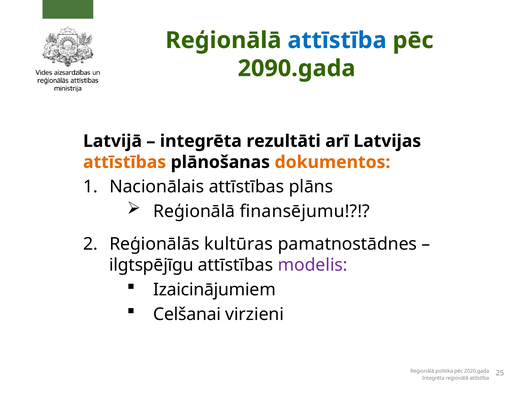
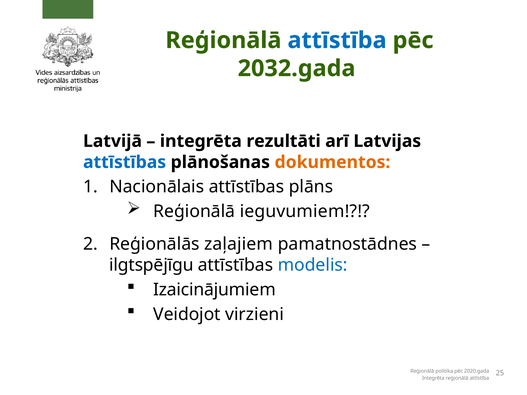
2090.gada: 2090.gada -> 2032.gada
attīstības at (125, 162) colour: orange -> blue
finansējumu: finansējumu -> ieguvumiem
kultūras: kultūras -> zaļajiem
modelis colour: purple -> blue
Celšanai: Celšanai -> Veidojot
